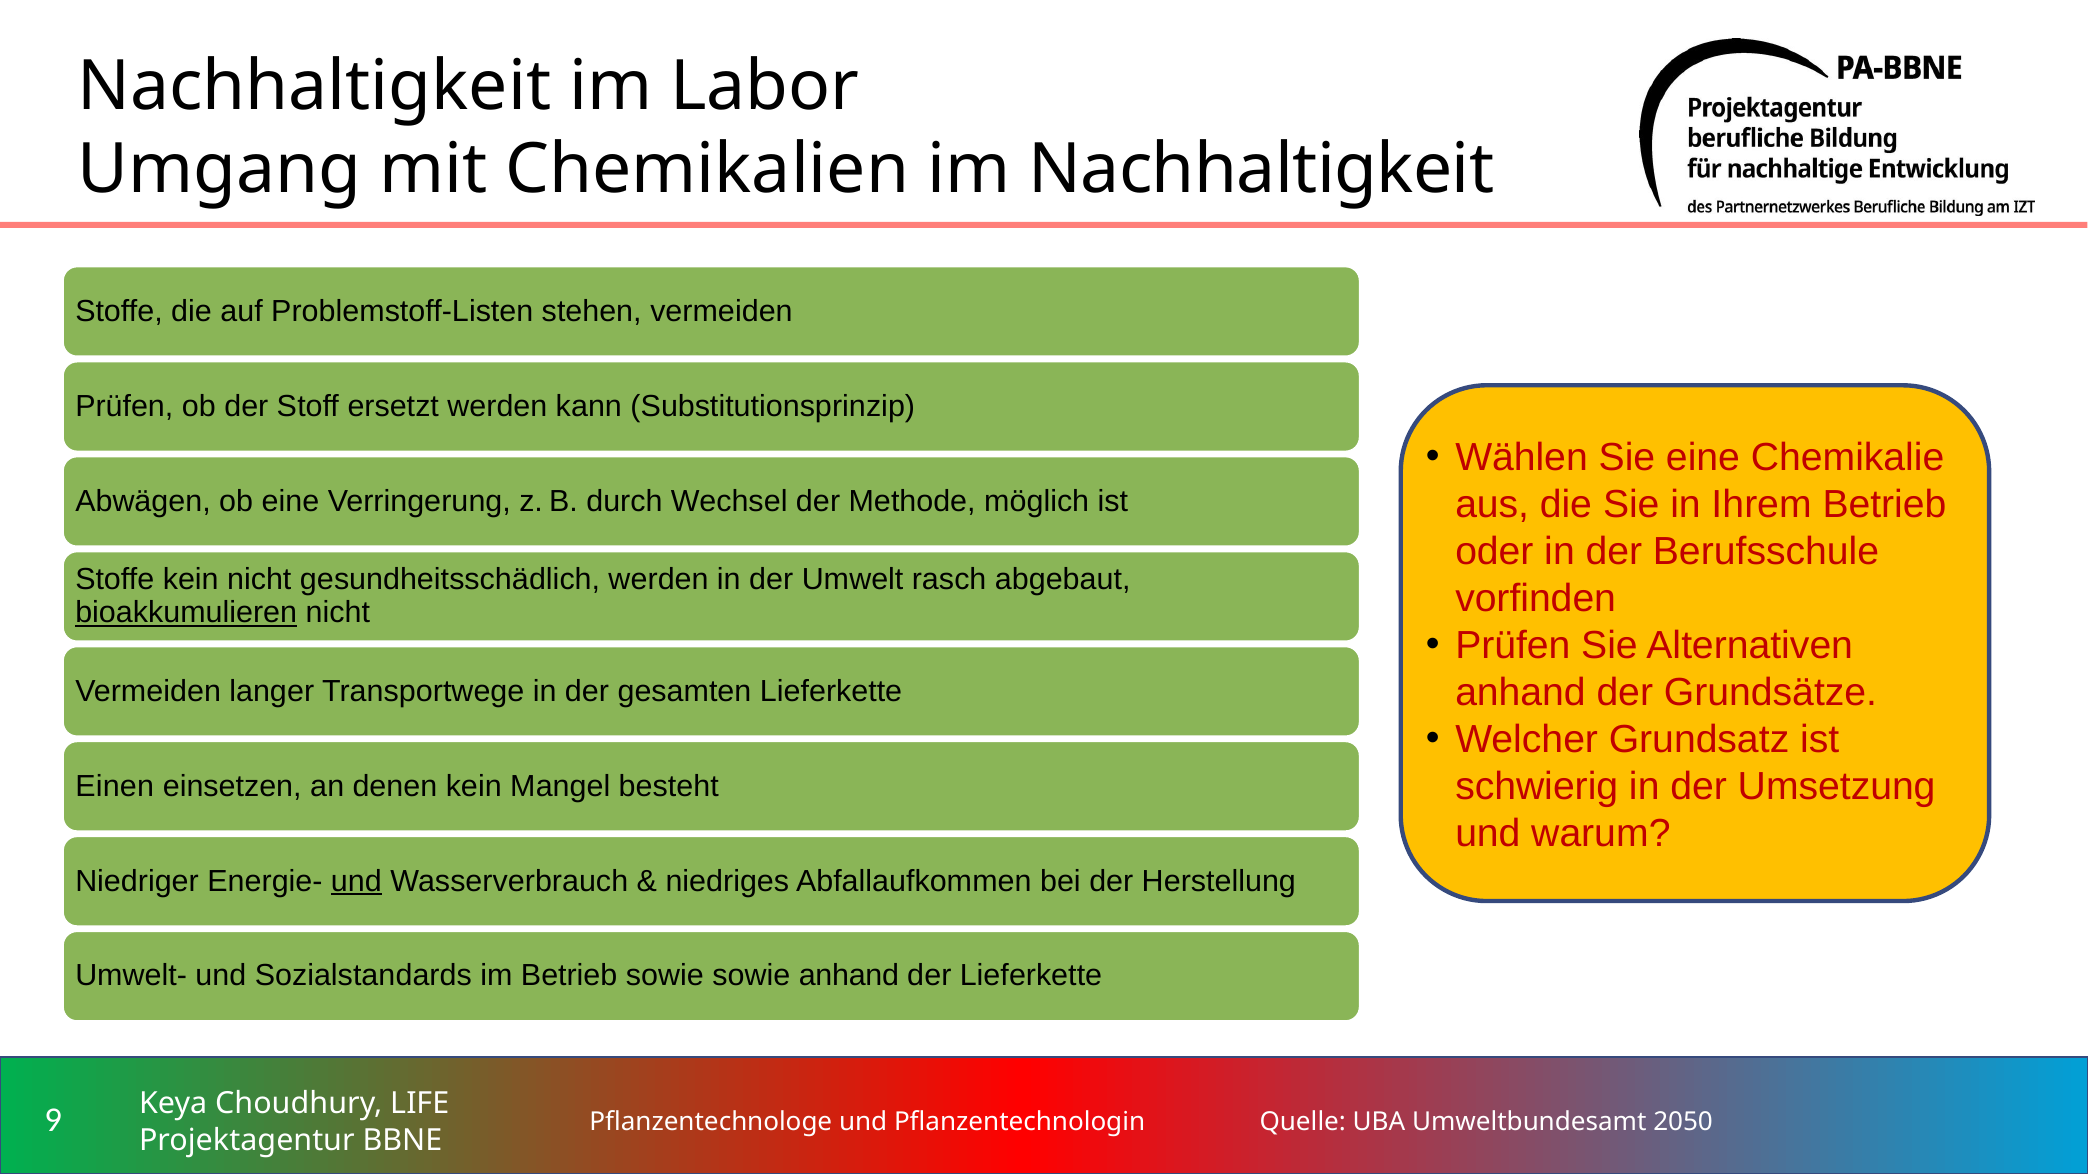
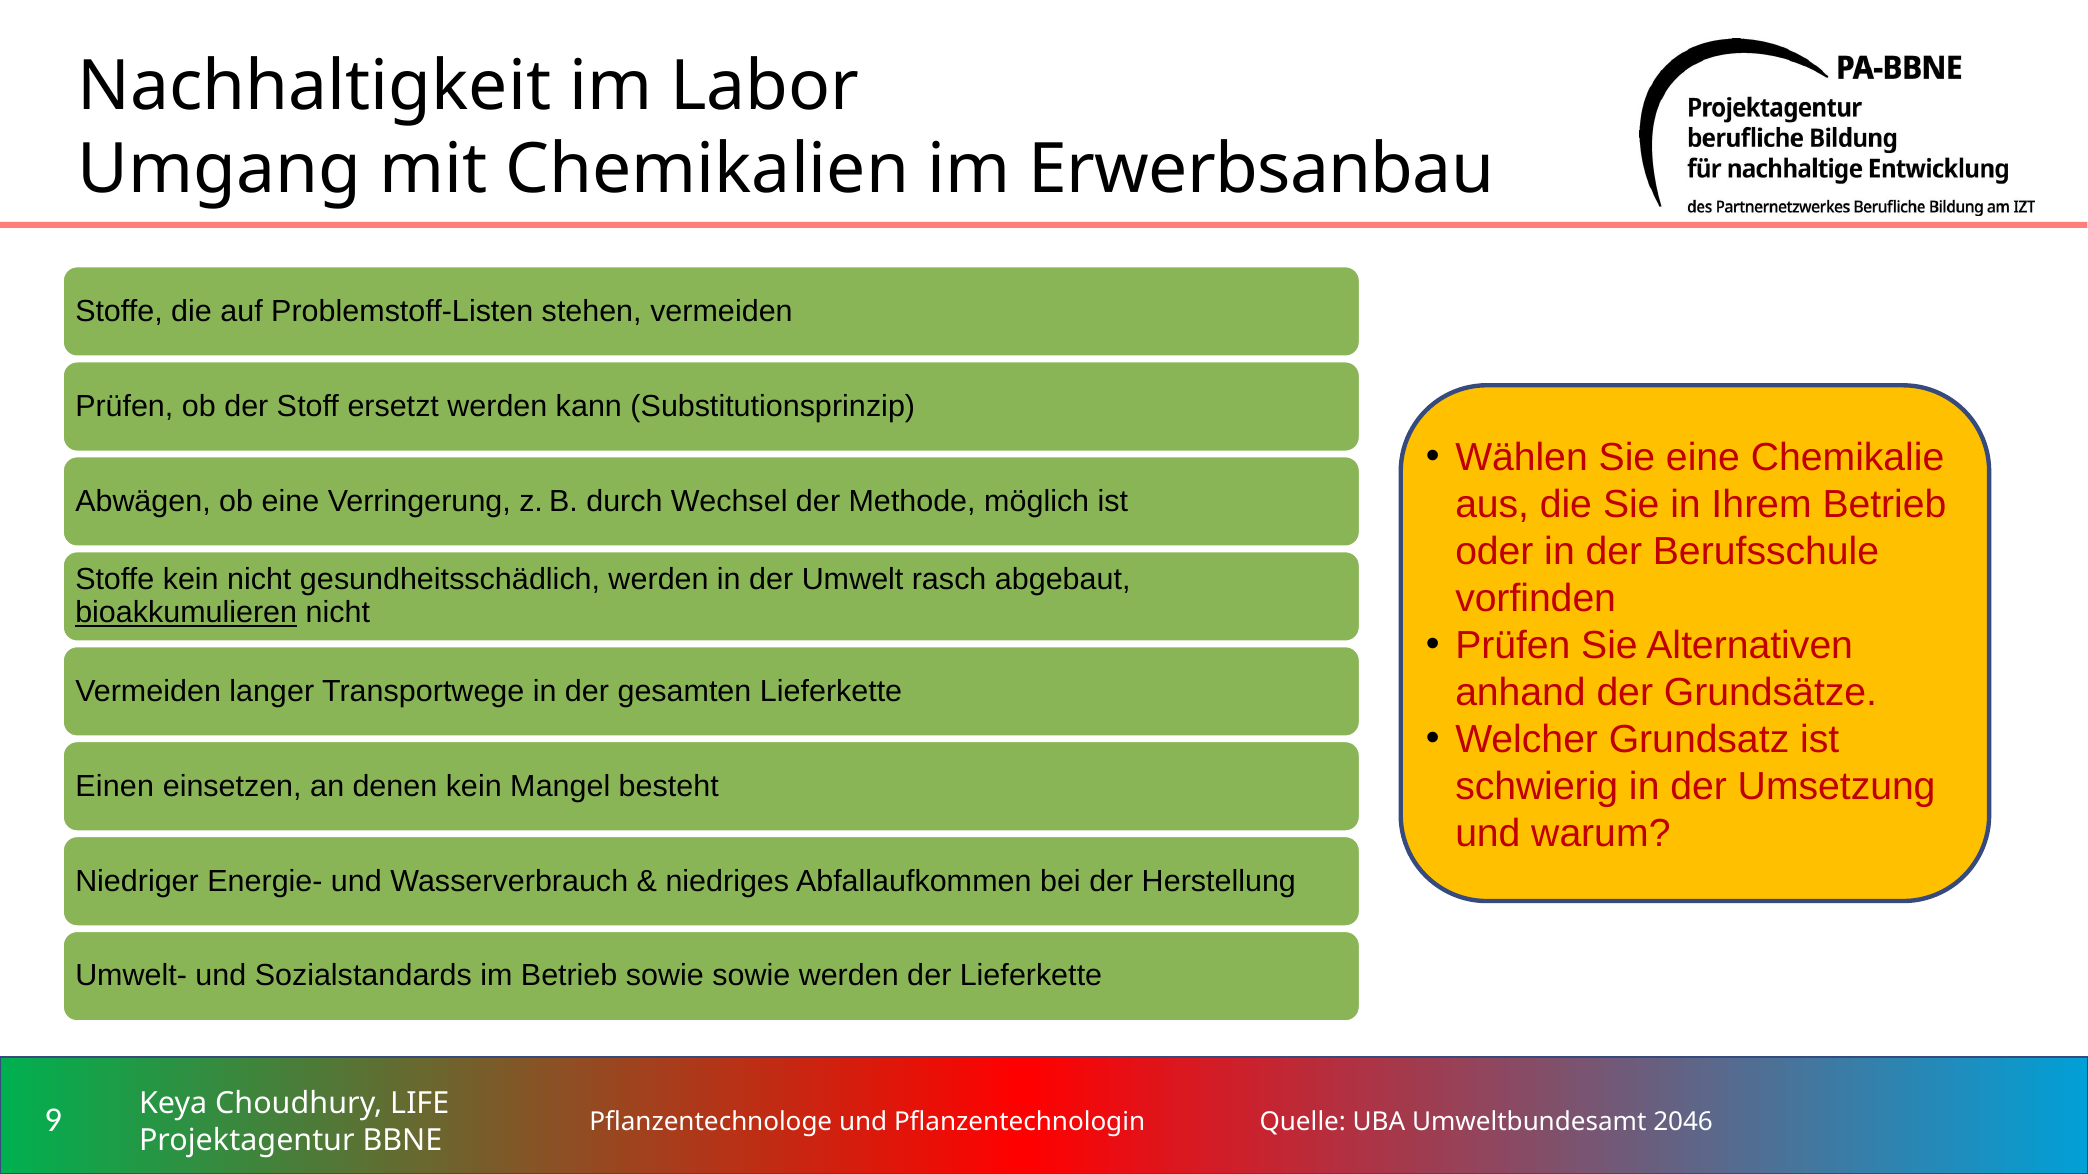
im Nachhaltigkeit: Nachhaltigkeit -> Erwerbsanbau
und at (356, 881) underline: present -> none
sowie anhand: anhand -> werden
2050: 2050 -> 2046
